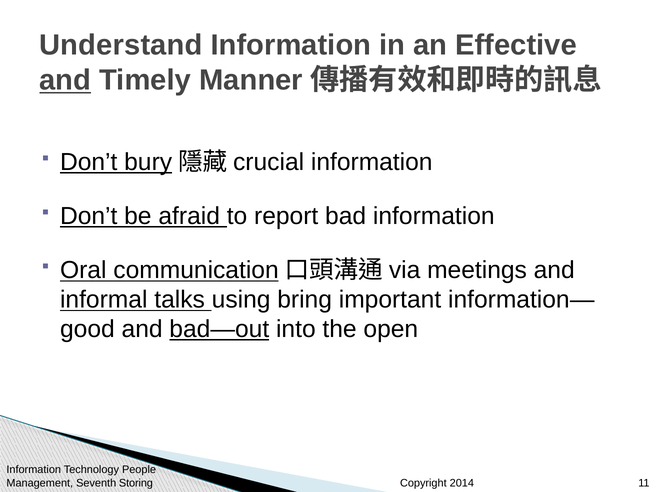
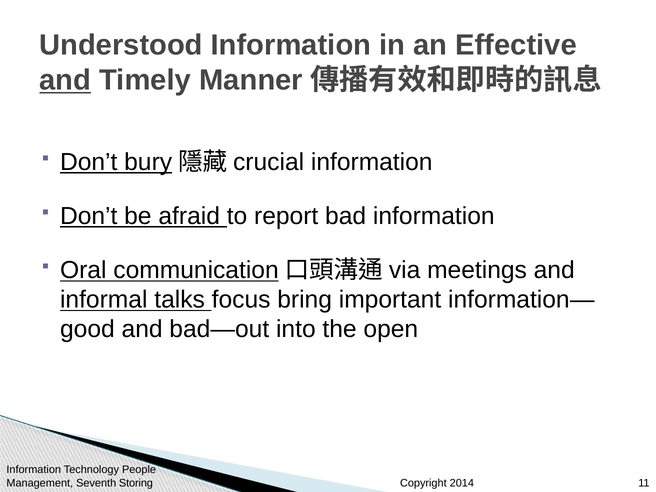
Understand: Understand -> Understood
using: using -> focus
bad—out underline: present -> none
